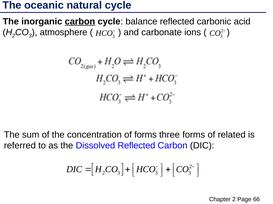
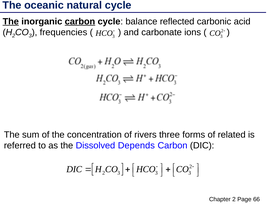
The at (11, 22) underline: none -> present
atmosphere: atmosphere -> frequencies
of forms: forms -> rivers
Dissolved Reflected: Reflected -> Depends
